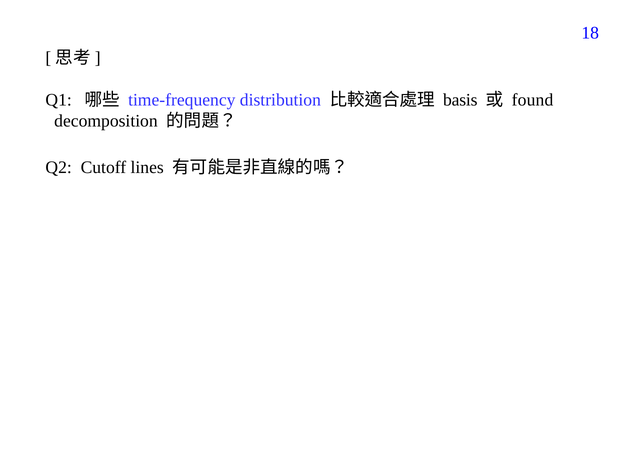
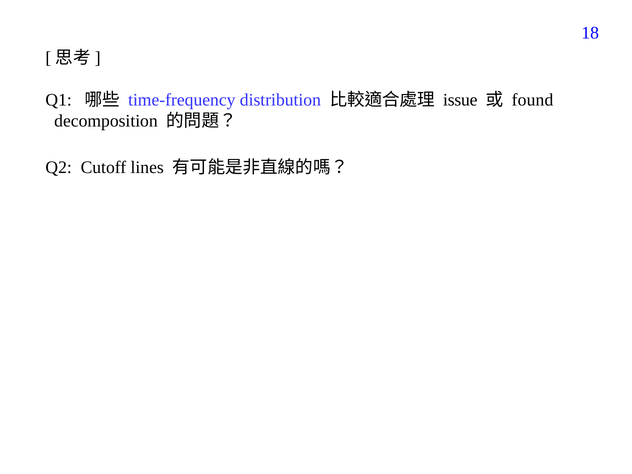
basis: basis -> issue
